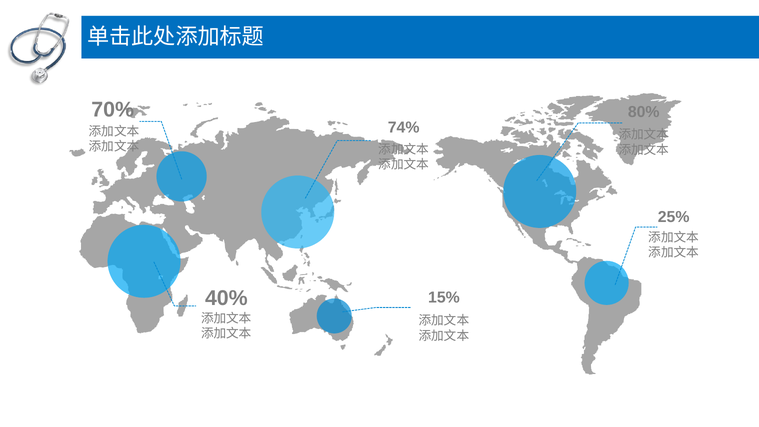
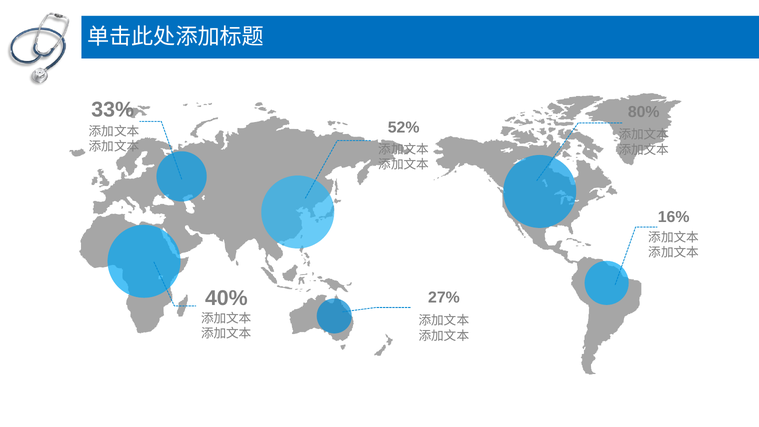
70%: 70% -> 33%
74%: 74% -> 52%
25%: 25% -> 16%
15%: 15% -> 27%
